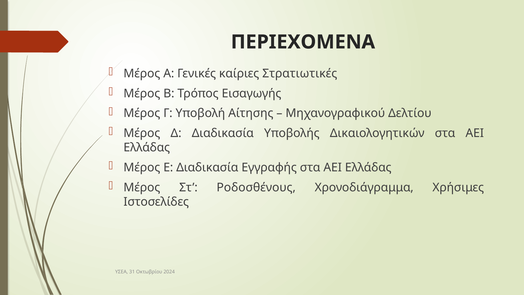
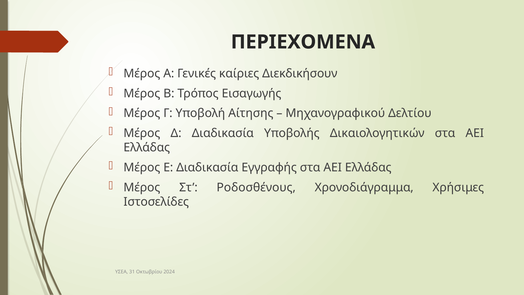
Στρατιωτικές: Στρατιωτικές -> Διεκδικήσουν
